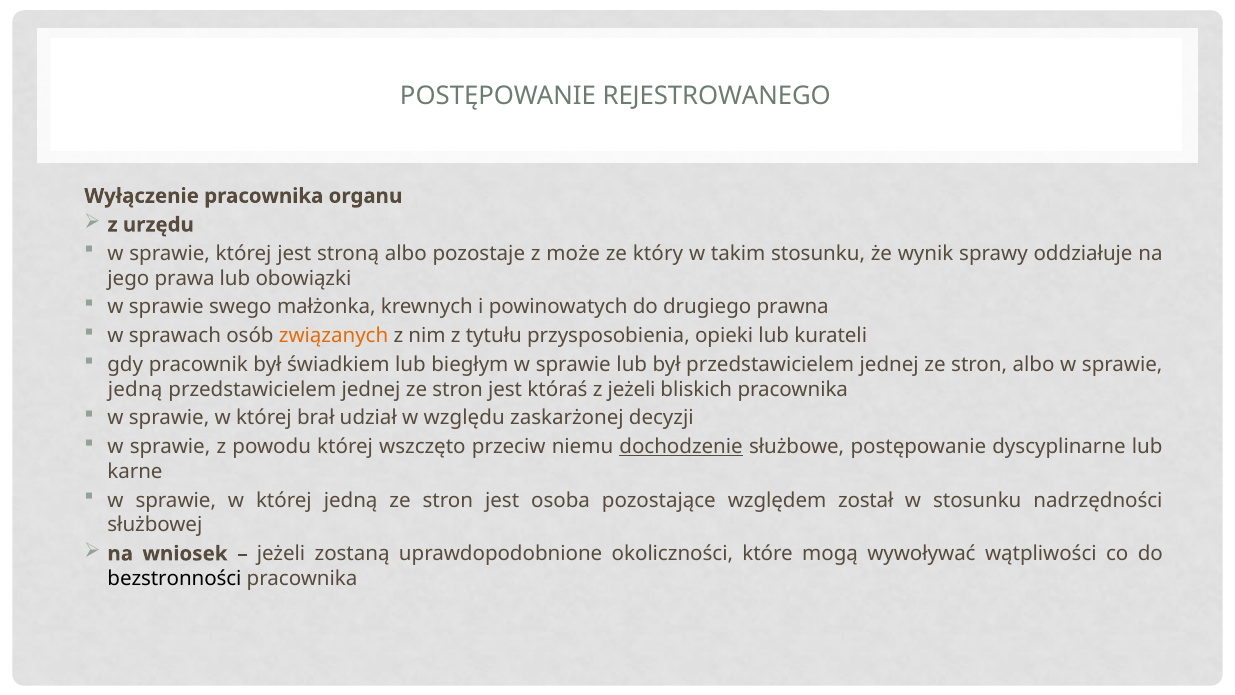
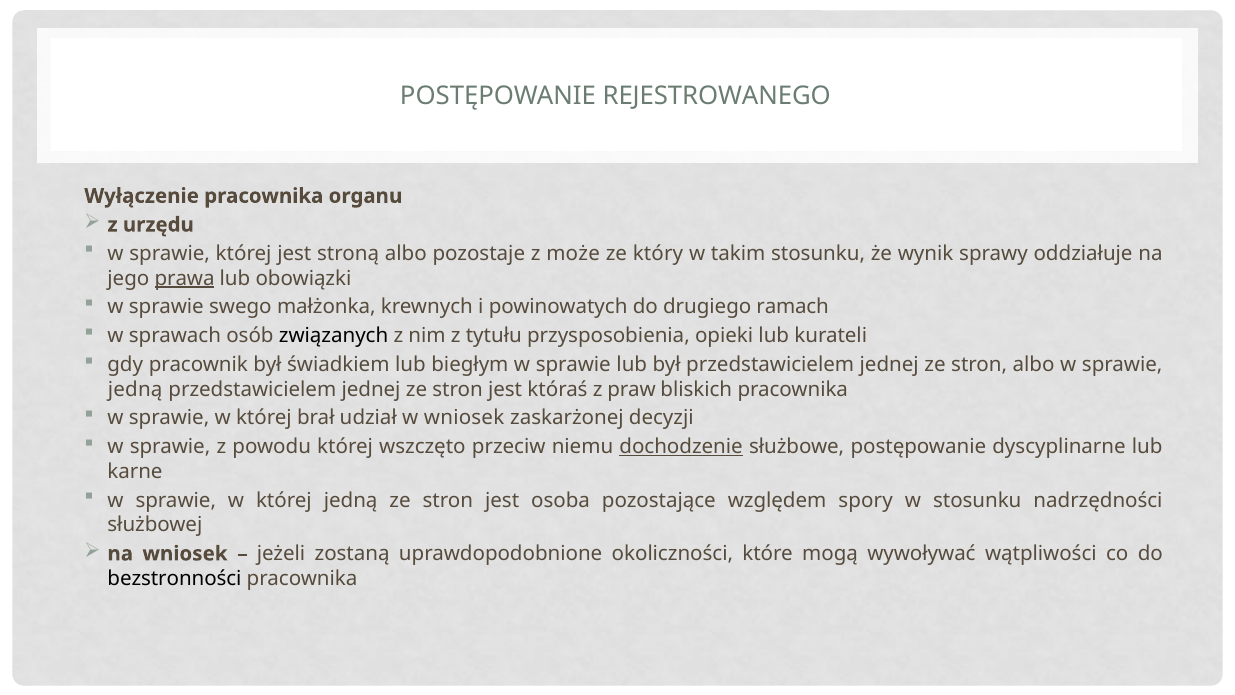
prawa underline: none -> present
prawna: prawna -> ramach
związanych colour: orange -> black
z jeżeli: jeżeli -> praw
w względu: względu -> wniosek
został: został -> spory
